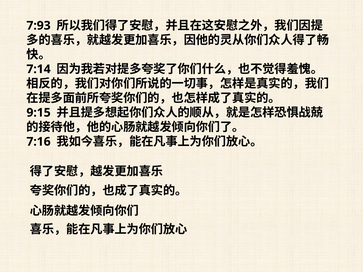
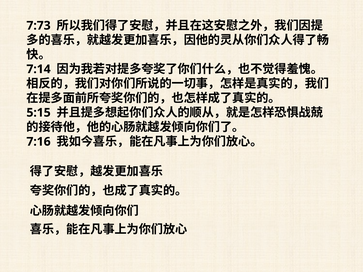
7:93: 7:93 -> 7:73
9:15: 9:15 -> 5:15
